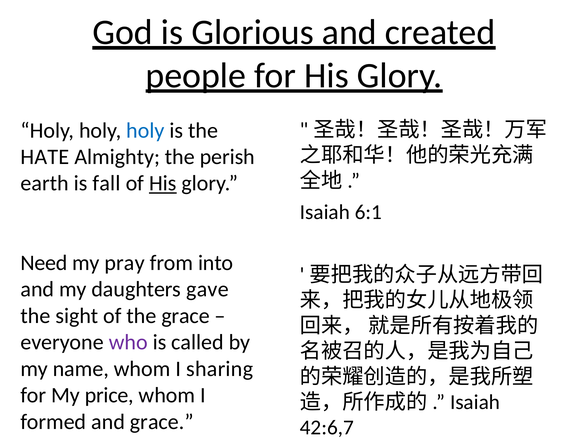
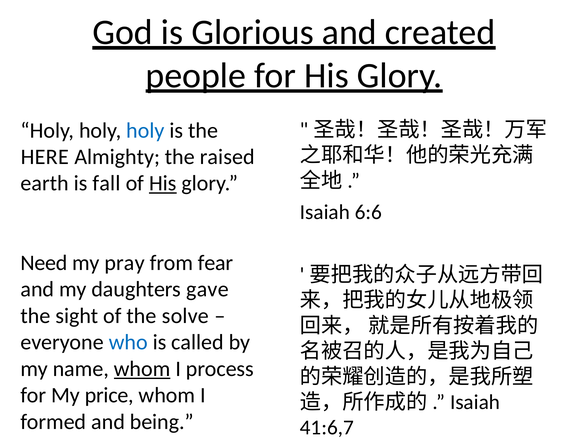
HATE: HATE -> HERE
perish: perish -> raised
6:1: 6:1 -> 6:6
into: into -> fear
the grace: grace -> solve
who colour: purple -> blue
whom at (142, 369) underline: none -> present
sharing: sharing -> process
and grace: grace -> being
42:6,7: 42:6,7 -> 41:6,7
